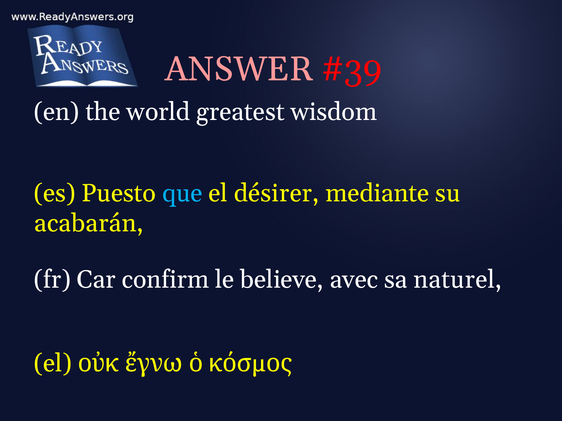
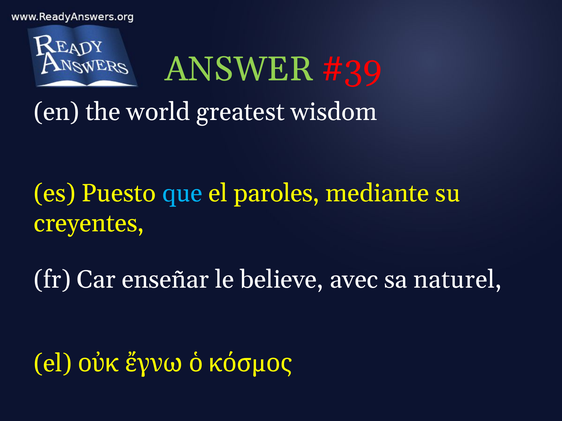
ANSWER colour: pink -> light green
désirer: désirer -> paroles
acabarán: acabarán -> creyentes
confirm: confirm -> enseñar
